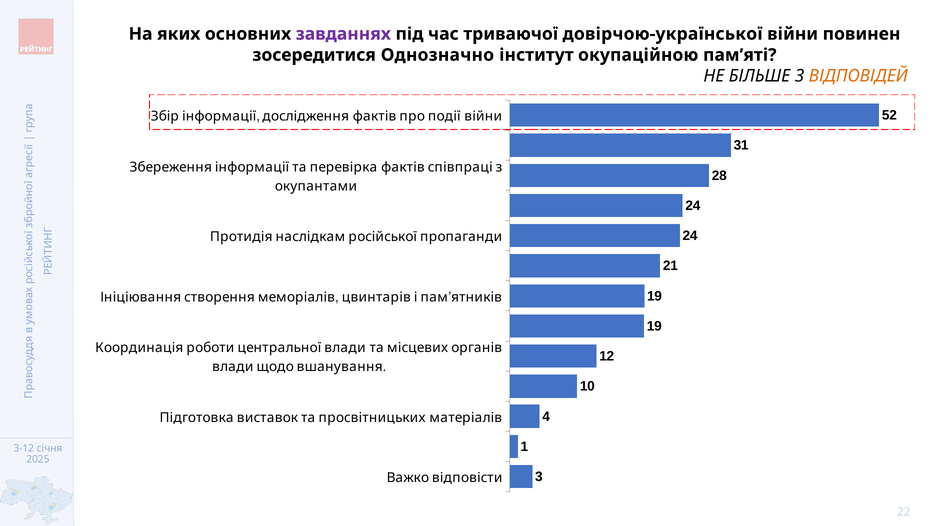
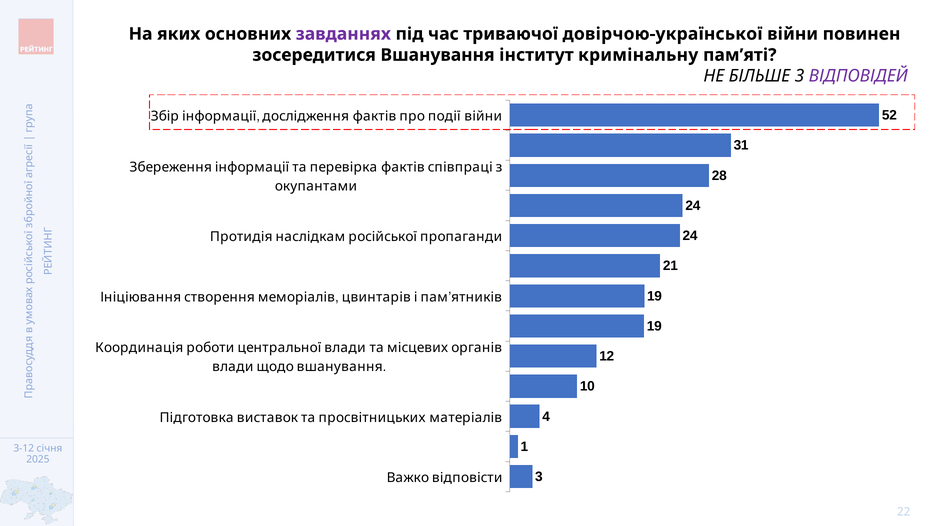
Однозначно: Однозначно -> Вшанування
окупаційною: окупаційною -> кримінальну
ВІДПОВІДЕЙ colour: orange -> purple
